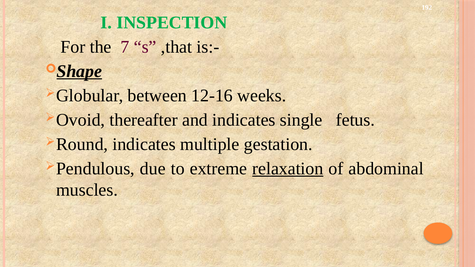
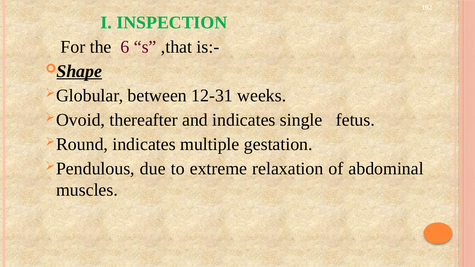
7: 7 -> 6
12-16: 12-16 -> 12-31
relaxation underline: present -> none
